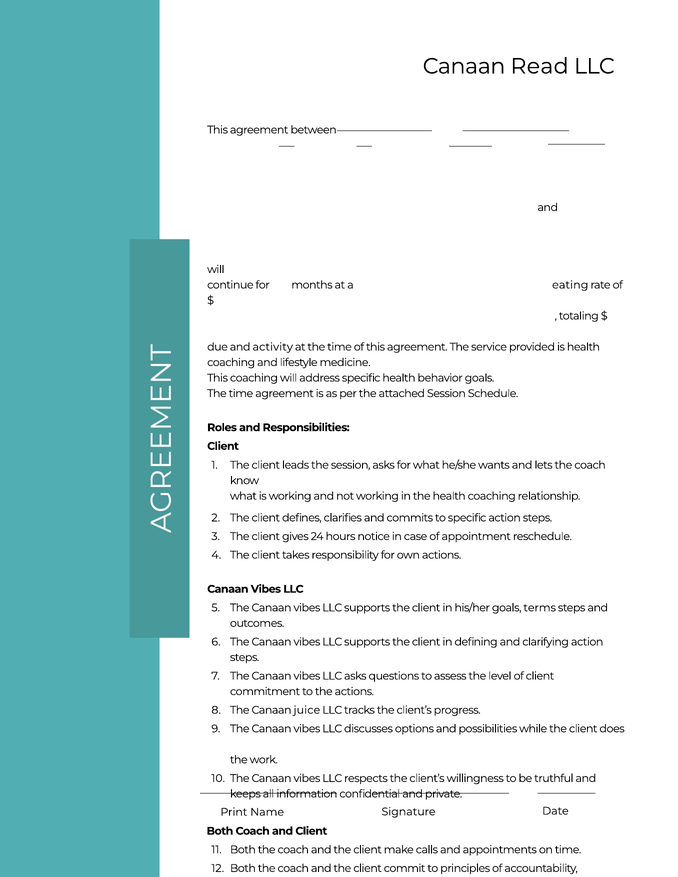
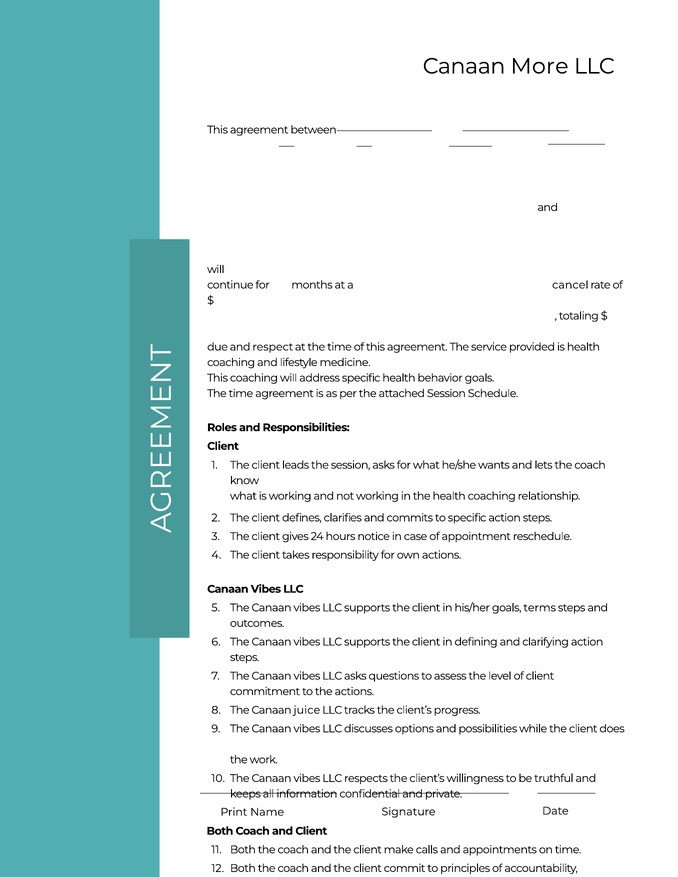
Canaan Read: Read -> More
eating: eating -> cancel
due and activity: activity -> respect
